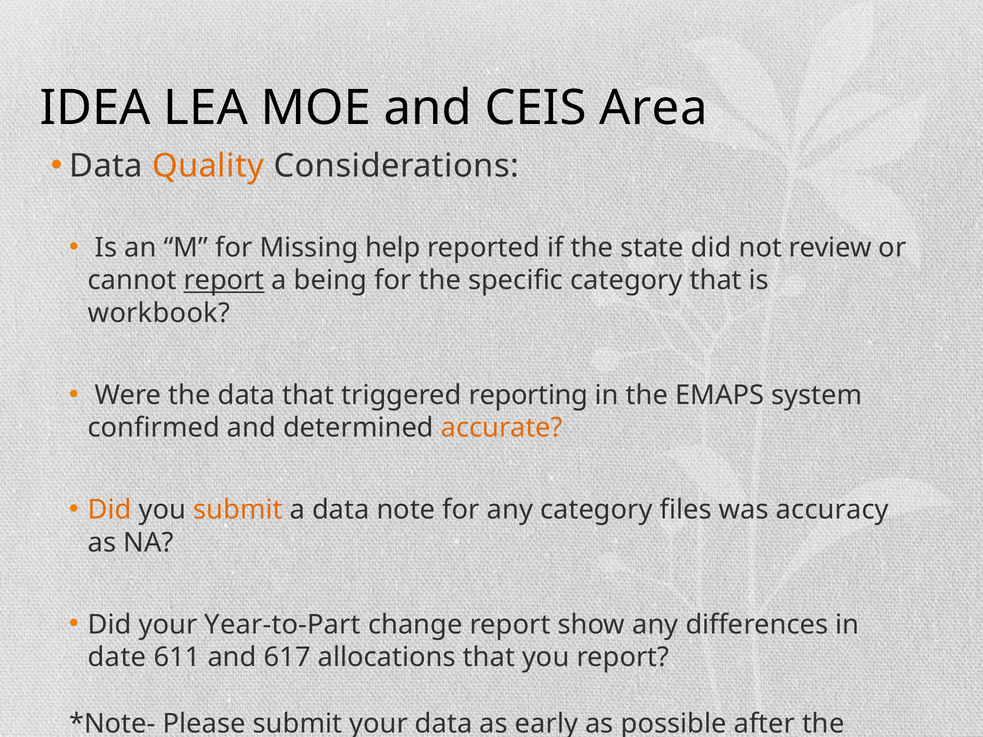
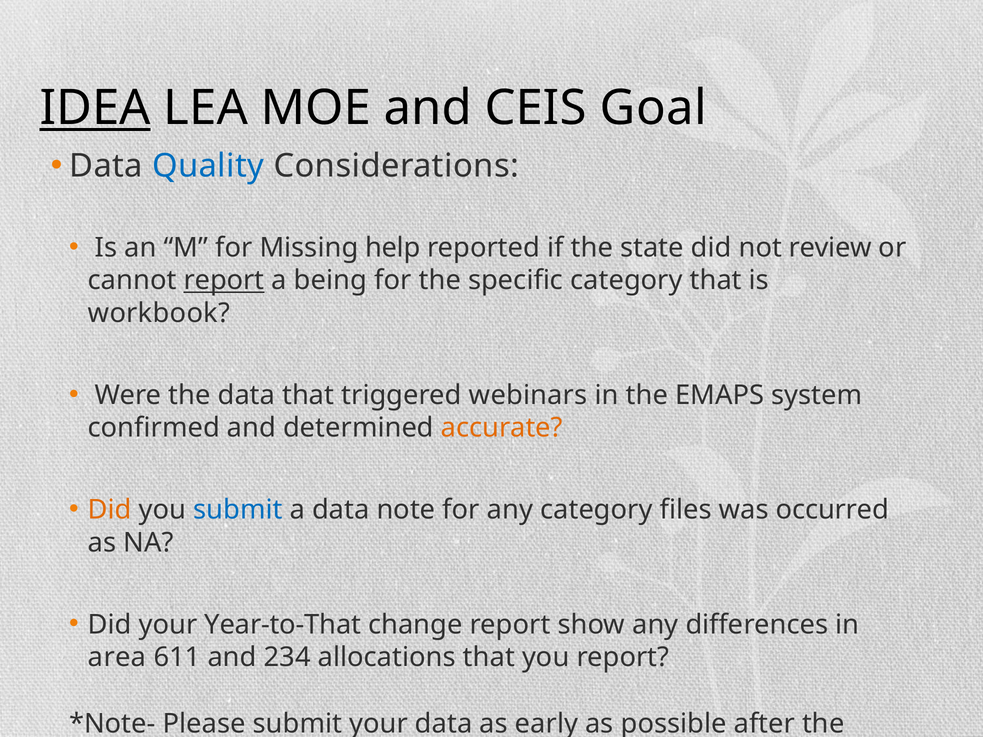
IDEA underline: none -> present
Area: Area -> Goal
Quality colour: orange -> blue
reporting: reporting -> webinars
submit at (238, 510) colour: orange -> blue
accuracy: accuracy -> occurred
Year-to-Part: Year-to-Part -> Year-to-That
date: date -> area
617: 617 -> 234
